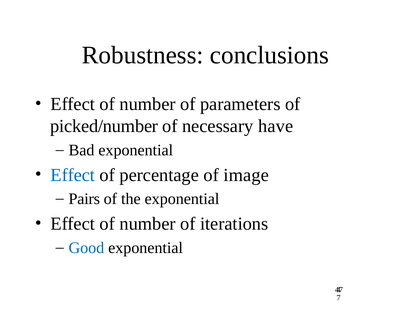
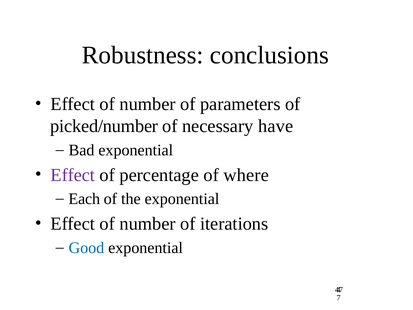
Effect at (73, 175) colour: blue -> purple
image: image -> where
Pairs: Pairs -> Each
